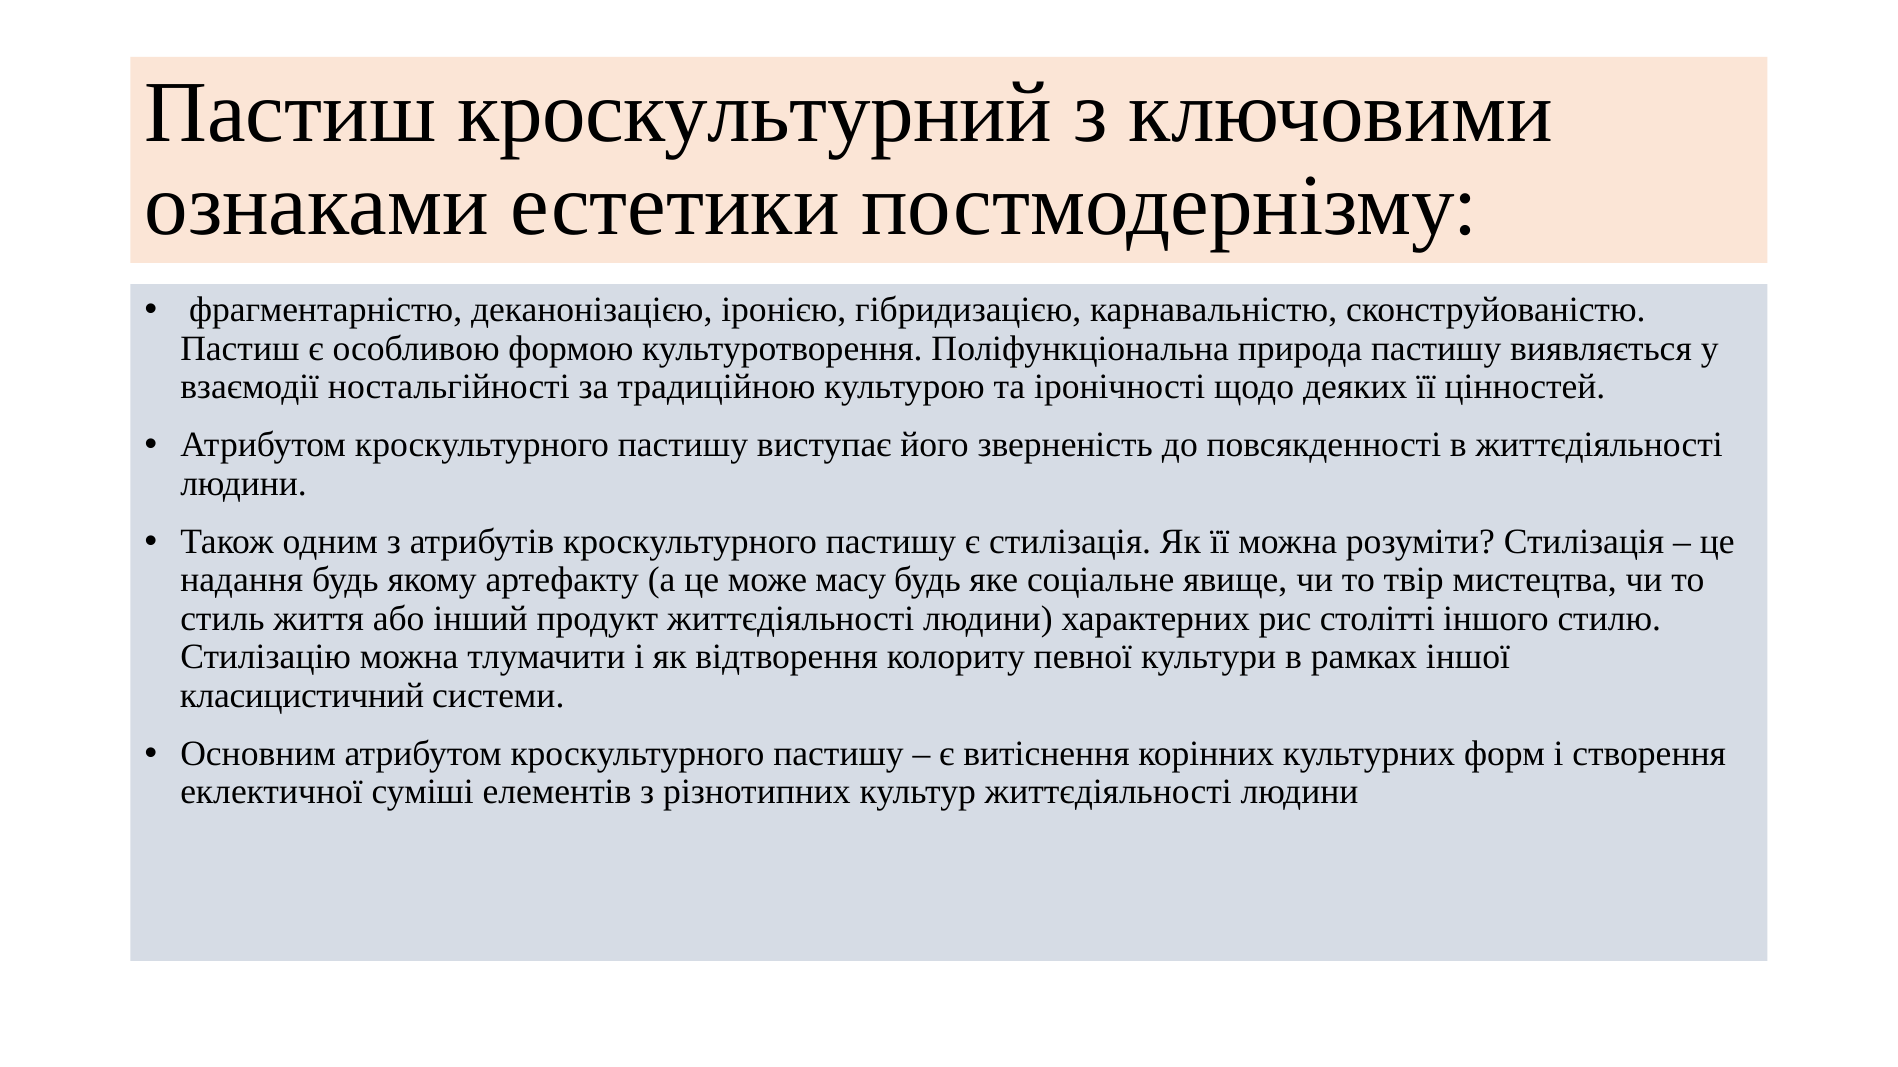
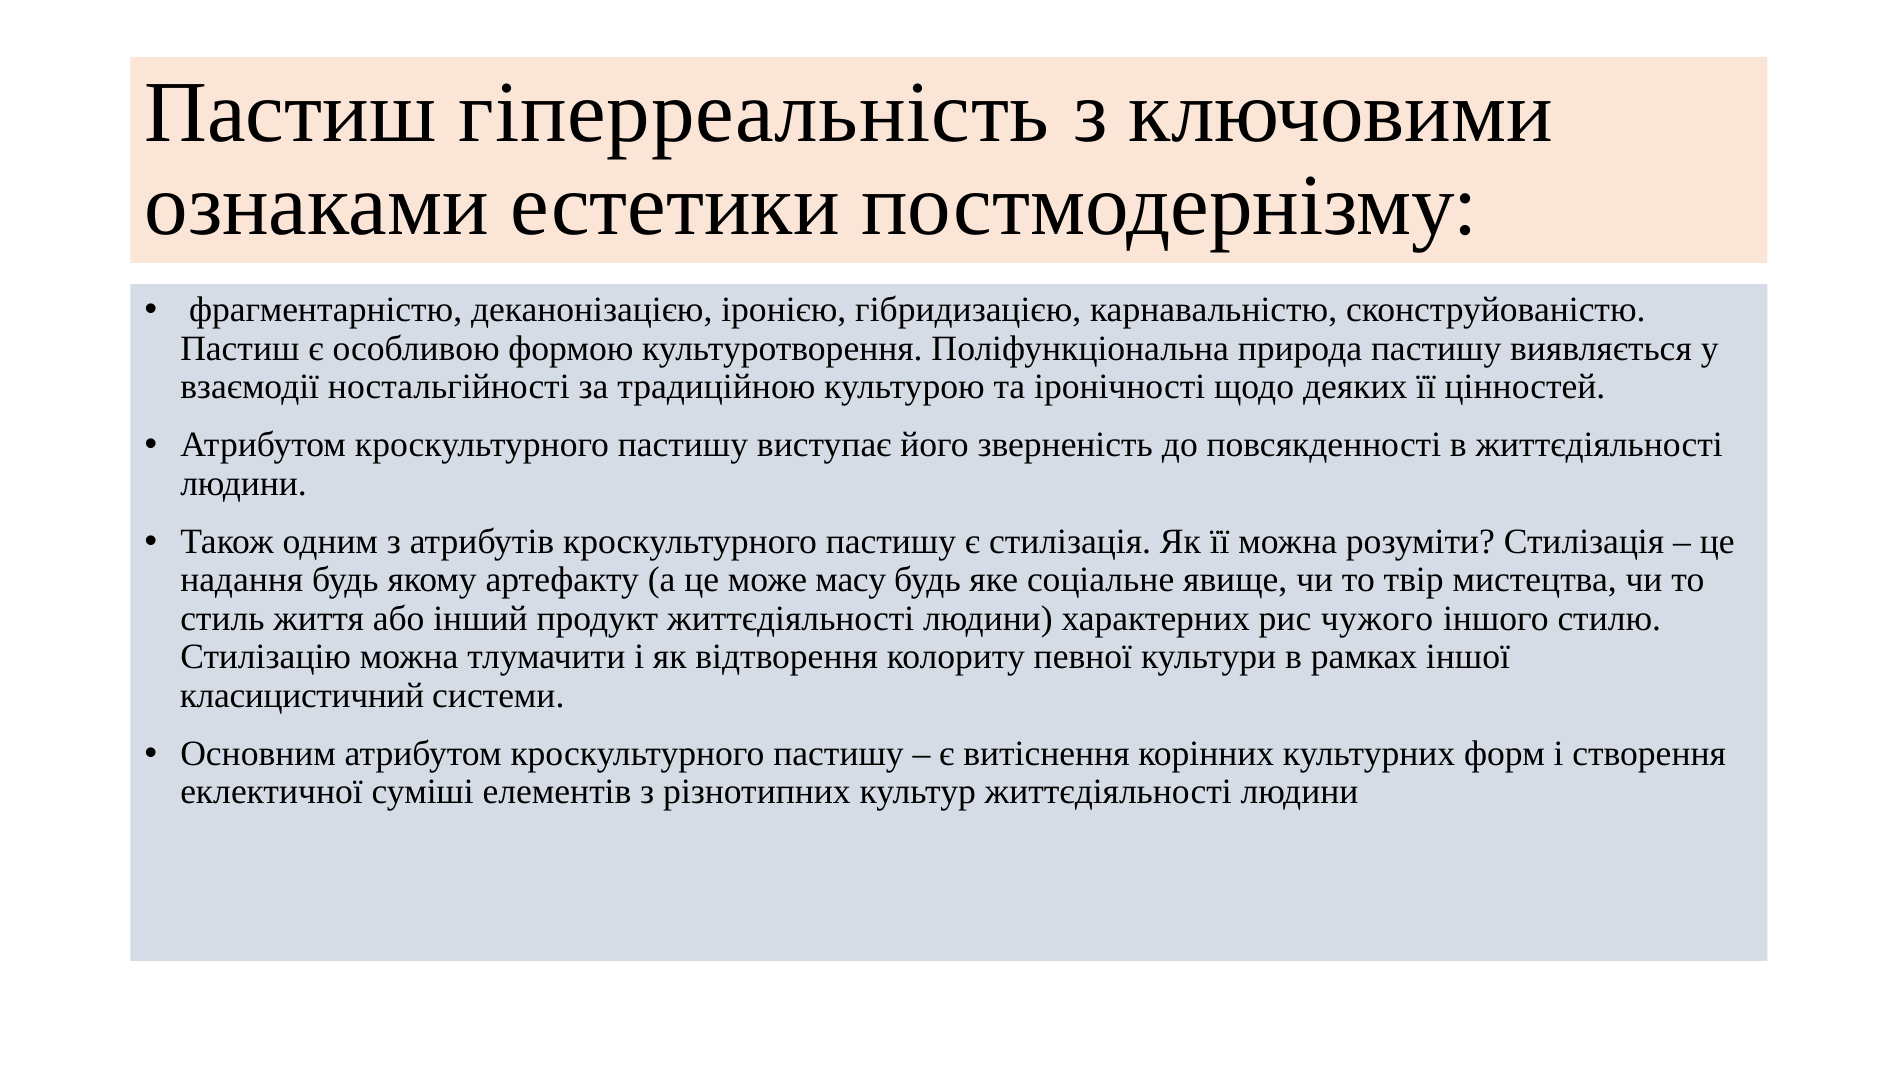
кроскультурний: кроскультурний -> гіперреальність
столітті: столітті -> чужого
